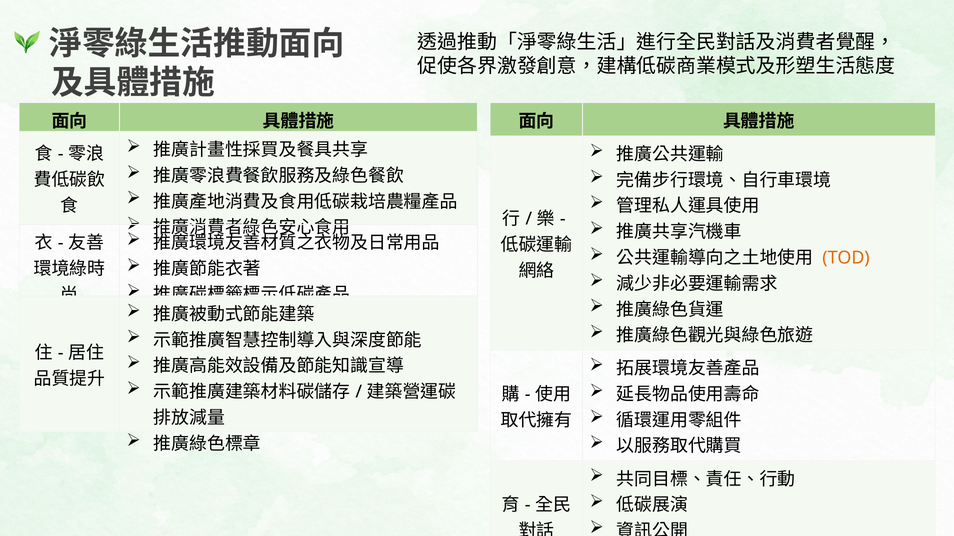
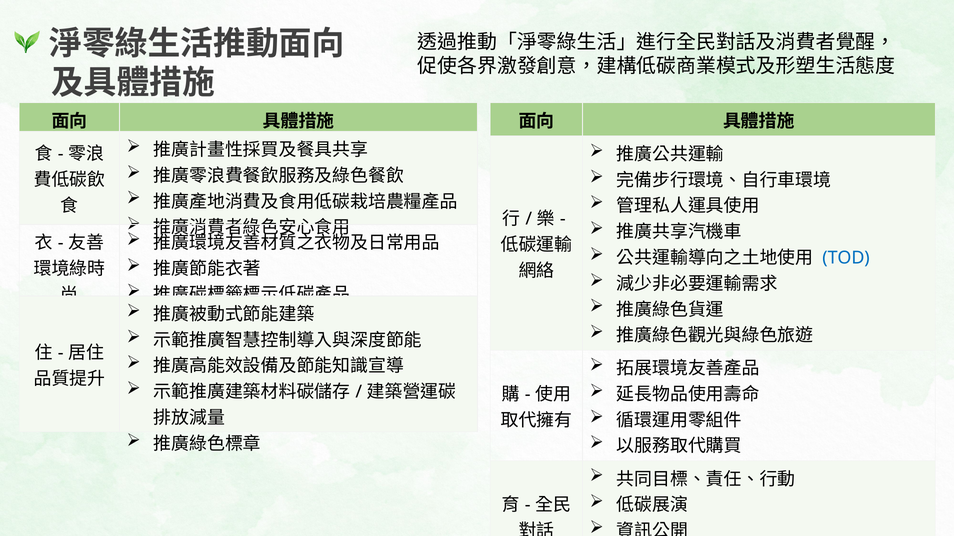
TOD colour: orange -> blue
